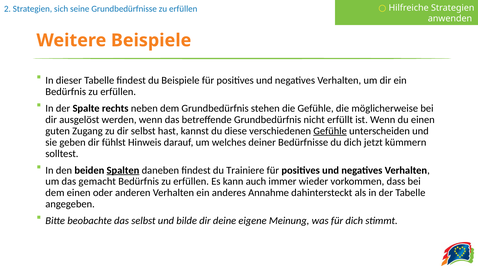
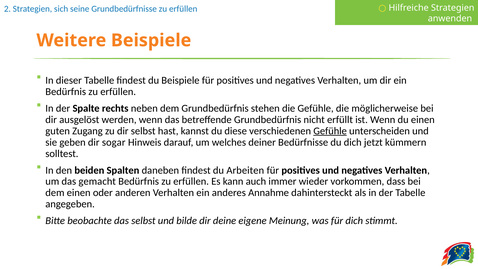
fühlst: fühlst -> sogar
Spalten underline: present -> none
Trainiere: Trainiere -> Arbeiten
